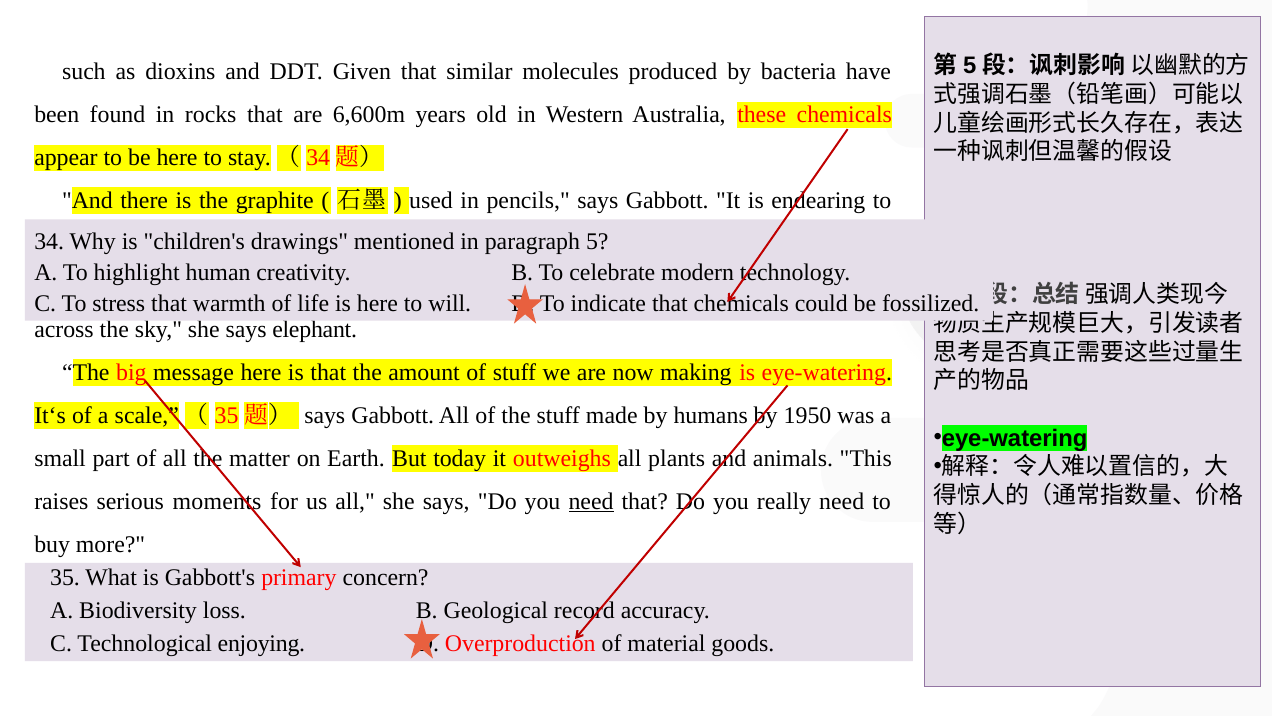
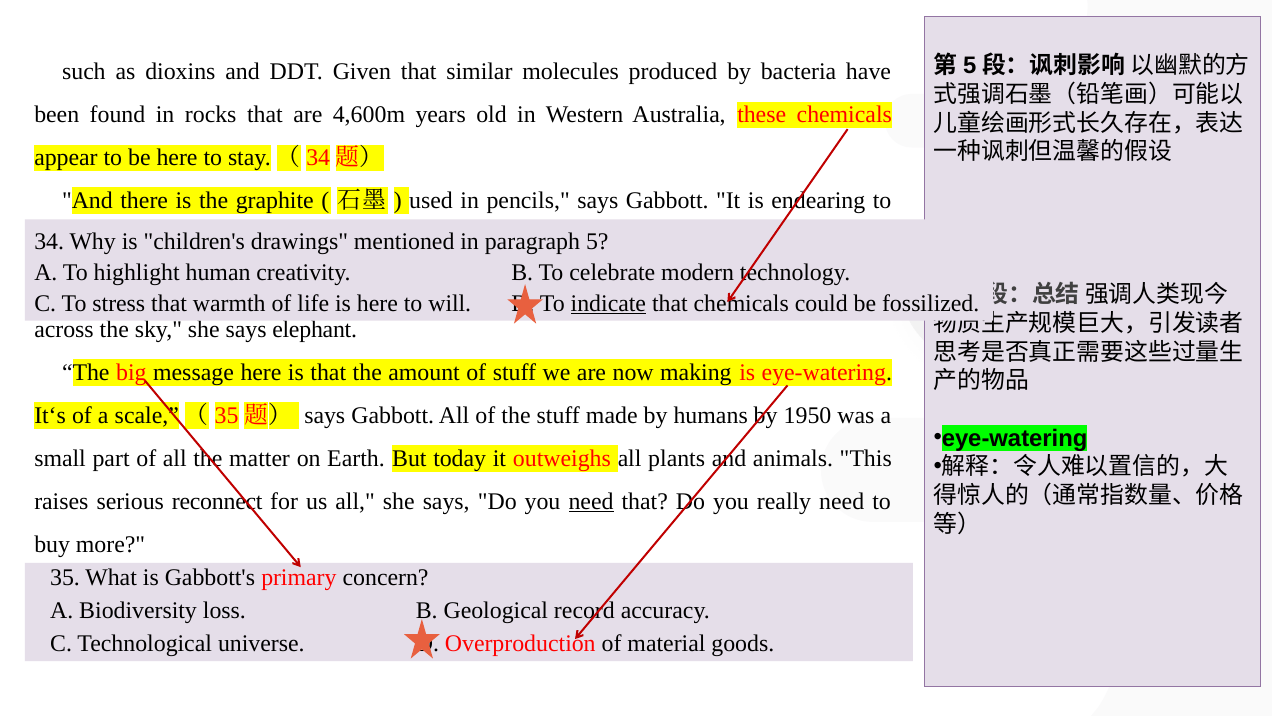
6,600m: 6,600m -> 4,600m
indicate underline: none -> present
moments: moments -> reconnect
enjoying: enjoying -> universe
